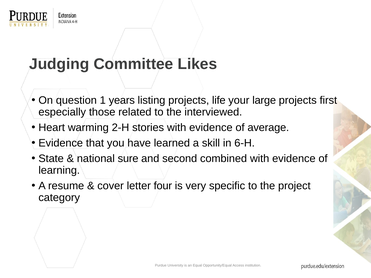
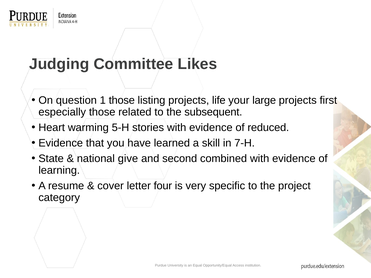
1 years: years -> those
interviewed: interviewed -> subsequent
2-H: 2-H -> 5-H
average: average -> reduced
6-H: 6-H -> 7-H
sure: sure -> give
